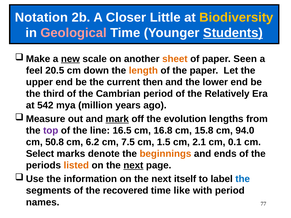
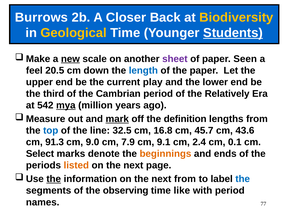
Notation: Notation -> Burrows
Little: Little -> Back
Geological colour: pink -> yellow
sheet colour: orange -> purple
length colour: orange -> blue
then: then -> play
mya underline: none -> present
evolution: evolution -> definition
top colour: purple -> blue
16.5: 16.5 -> 32.5
15.8: 15.8 -> 45.7
94.0: 94.0 -> 43.6
50.8: 50.8 -> 91.3
6.2: 6.2 -> 9.0
7.5: 7.5 -> 7.9
1.5: 1.5 -> 9.1
2.1: 2.1 -> 2.4
next at (133, 166) underline: present -> none
the at (54, 179) underline: none -> present
next itself: itself -> from
recovered: recovered -> observing
